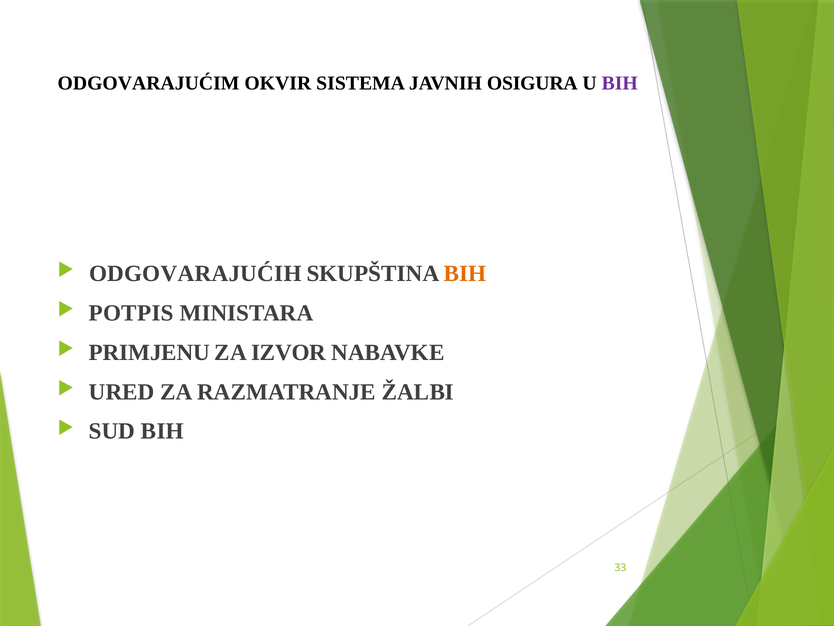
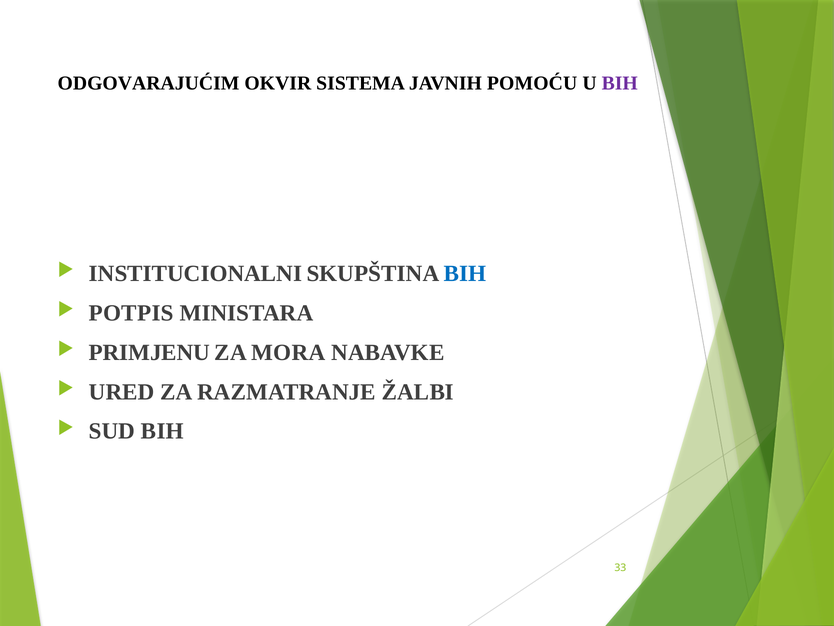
OSIGURA: OSIGURA -> POMOĆU
ODGOVARAJUĆIH: ODGOVARAJUĆIH -> INSTITUCIONALNI
BIH at (465, 273) colour: orange -> blue
IZVOR: IZVOR -> MORA
